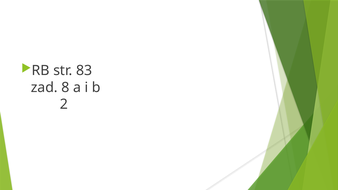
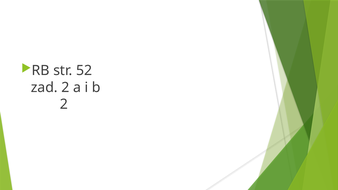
83: 83 -> 52
zad 8: 8 -> 2
